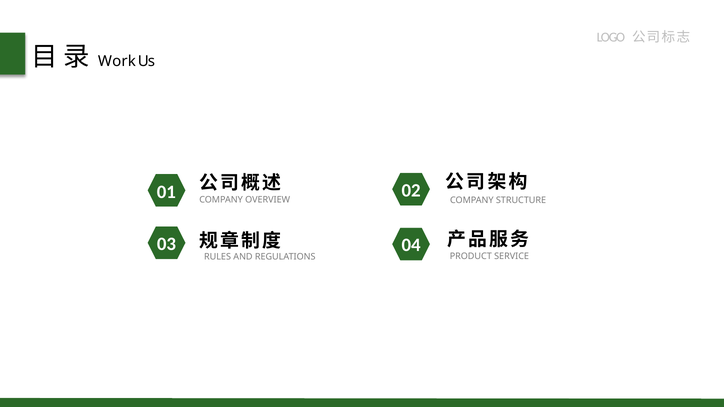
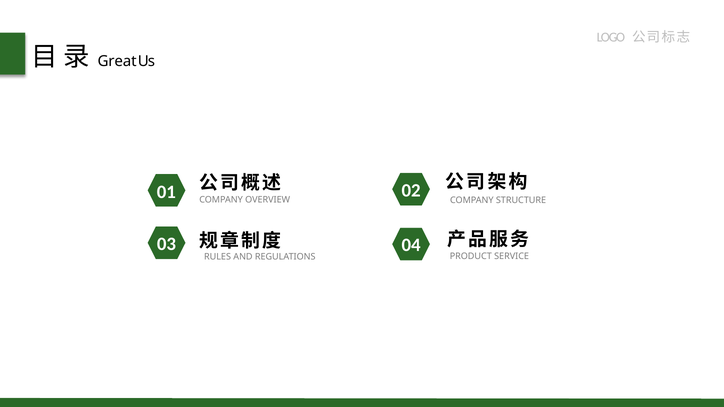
Work: Work -> Great
